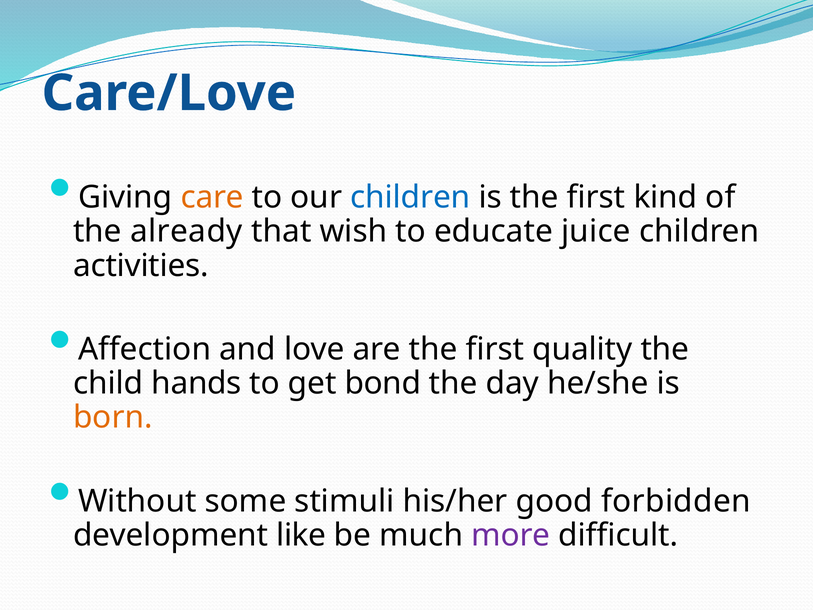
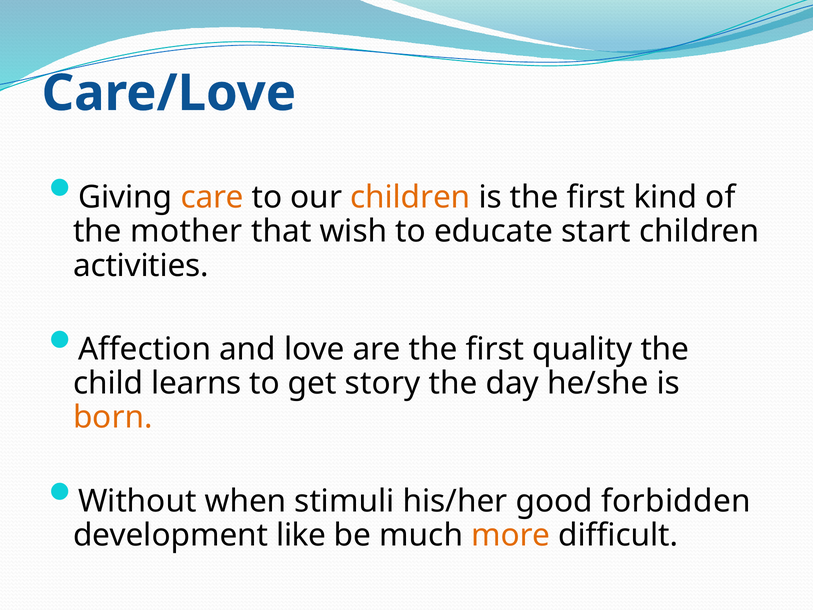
children at (410, 197) colour: blue -> orange
already: already -> mother
juice: juice -> start
hands: hands -> learns
bond: bond -> story
some: some -> when
more colour: purple -> orange
